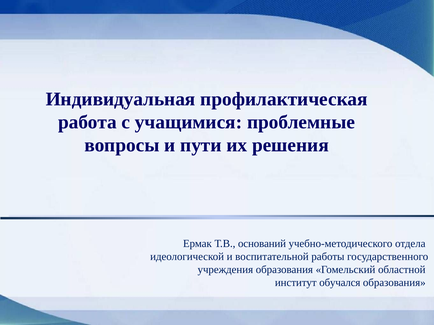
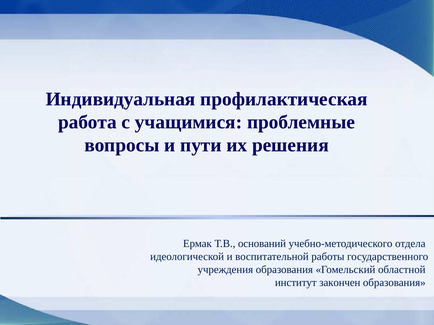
обучался: обучался -> закончен
